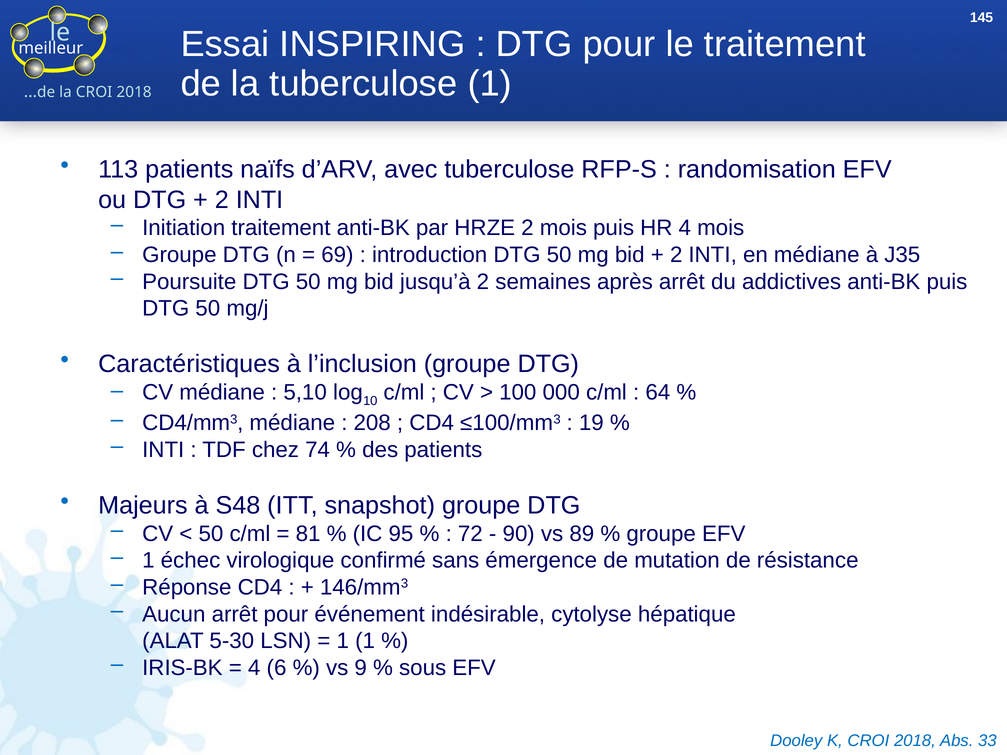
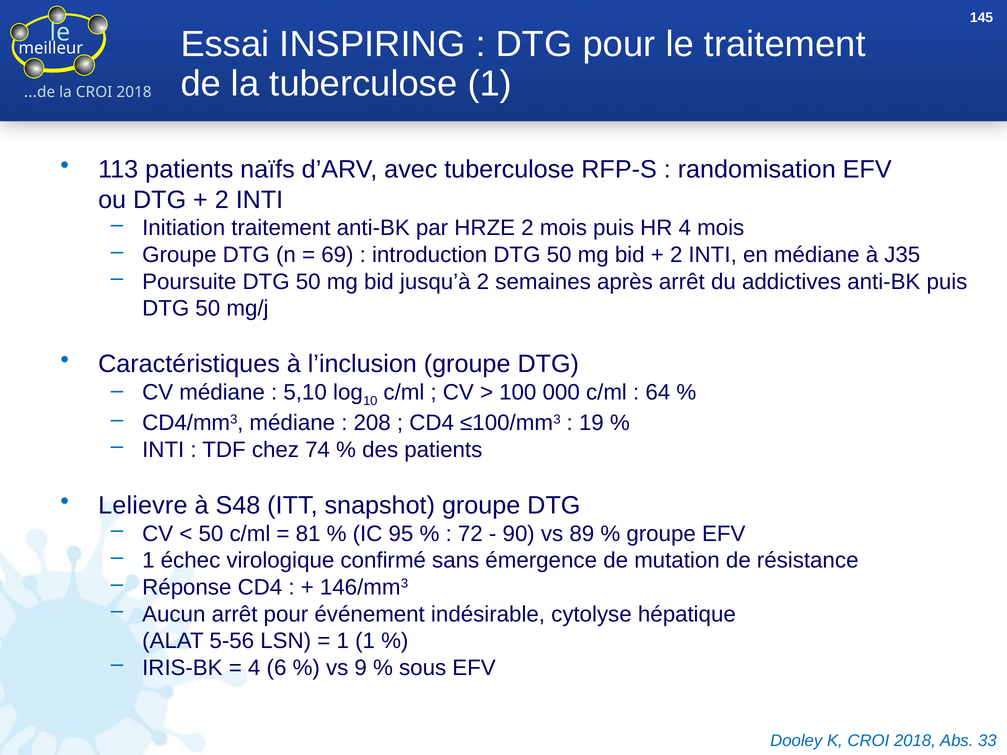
Majeurs: Majeurs -> Lelievre
5-30: 5-30 -> 5-56
